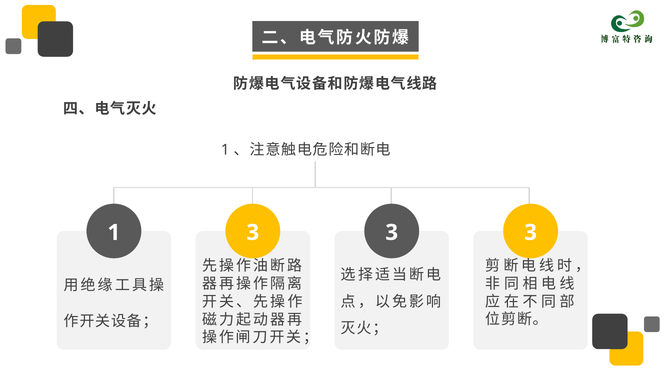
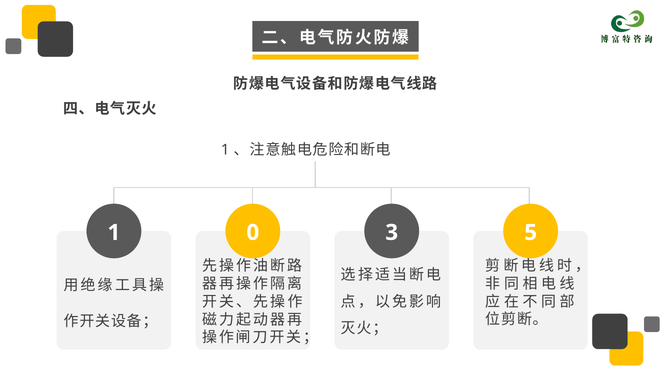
1 3: 3 -> 0
3 at (531, 233): 3 -> 5
